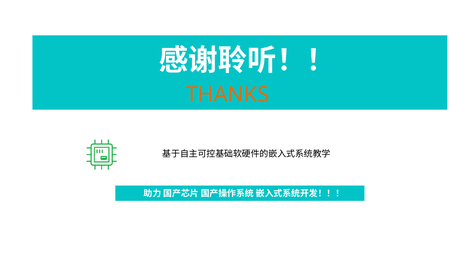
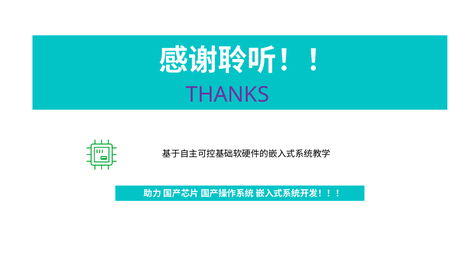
THANKS colour: orange -> purple
